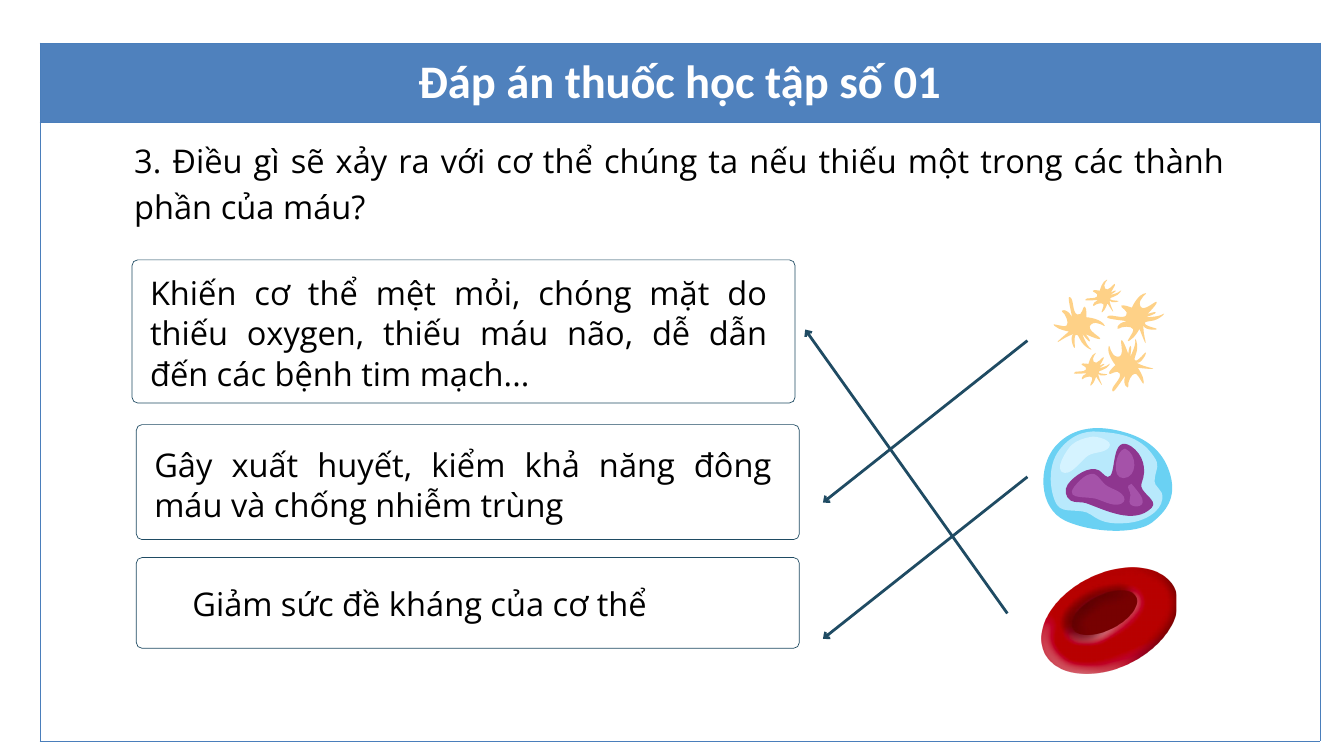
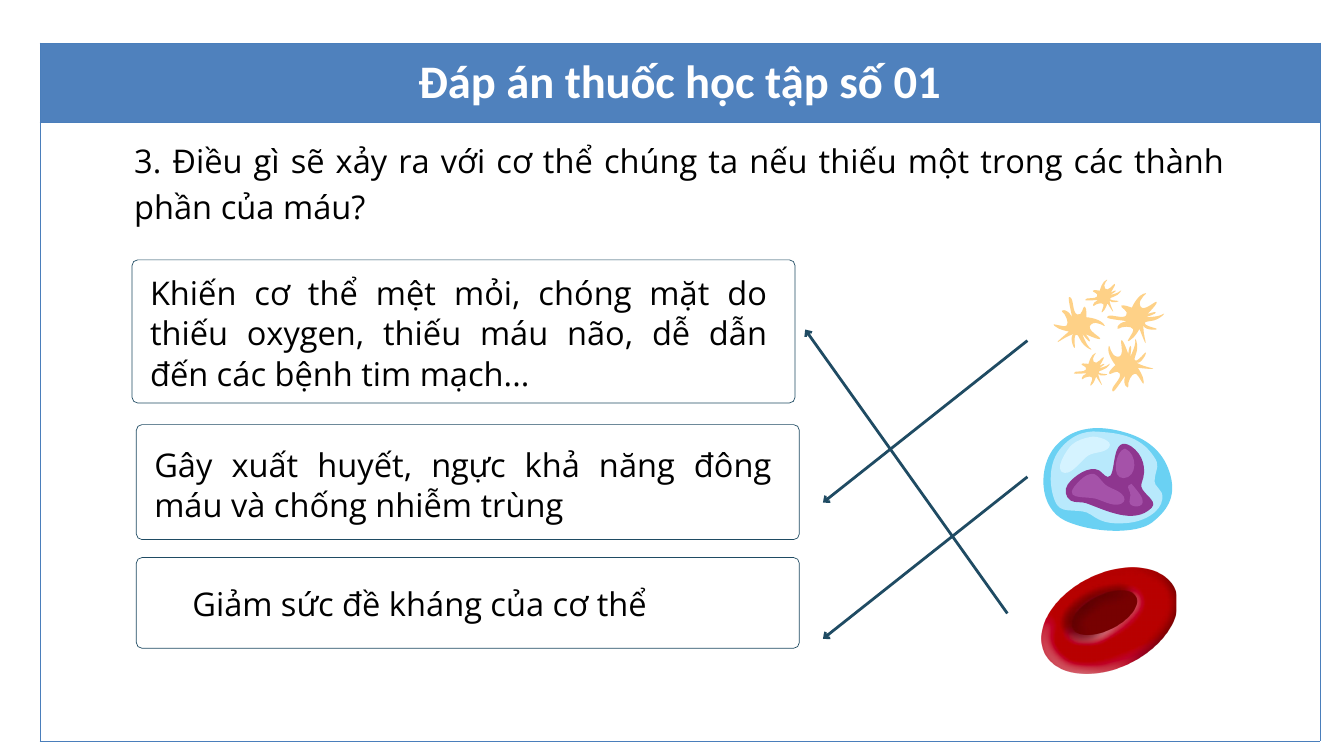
kiểm: kiểm -> ngực
